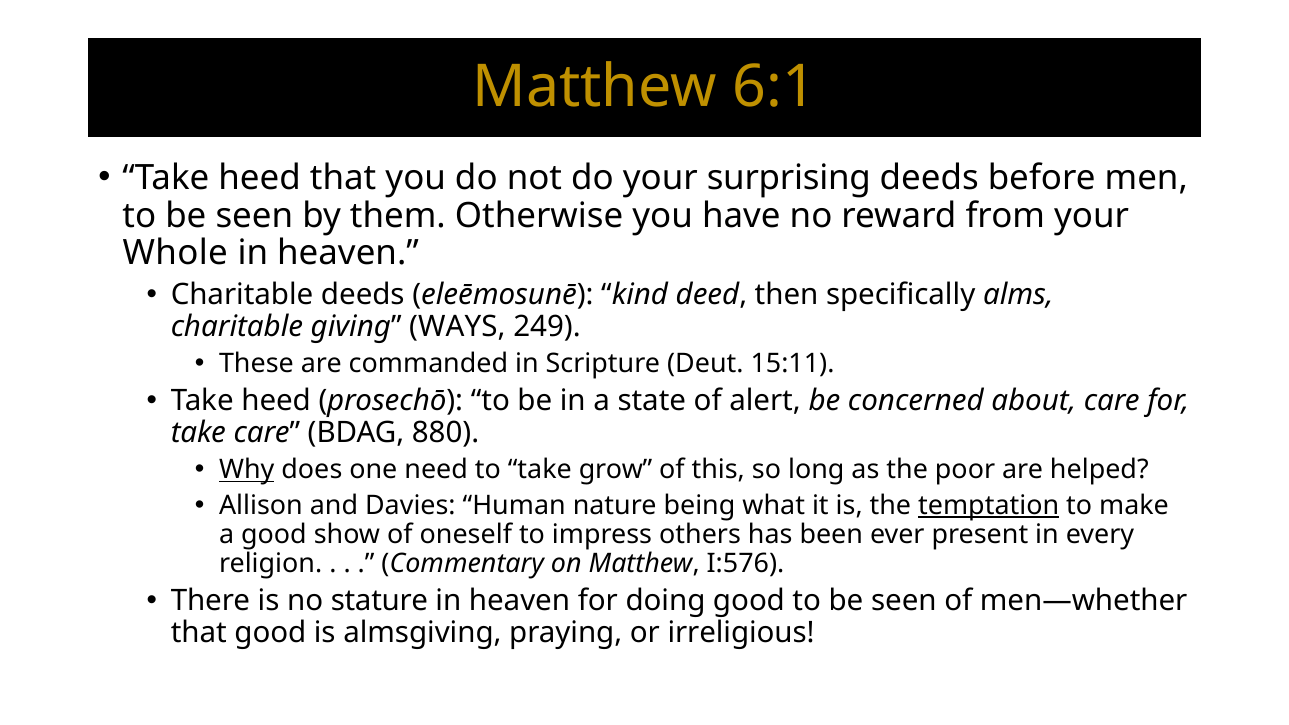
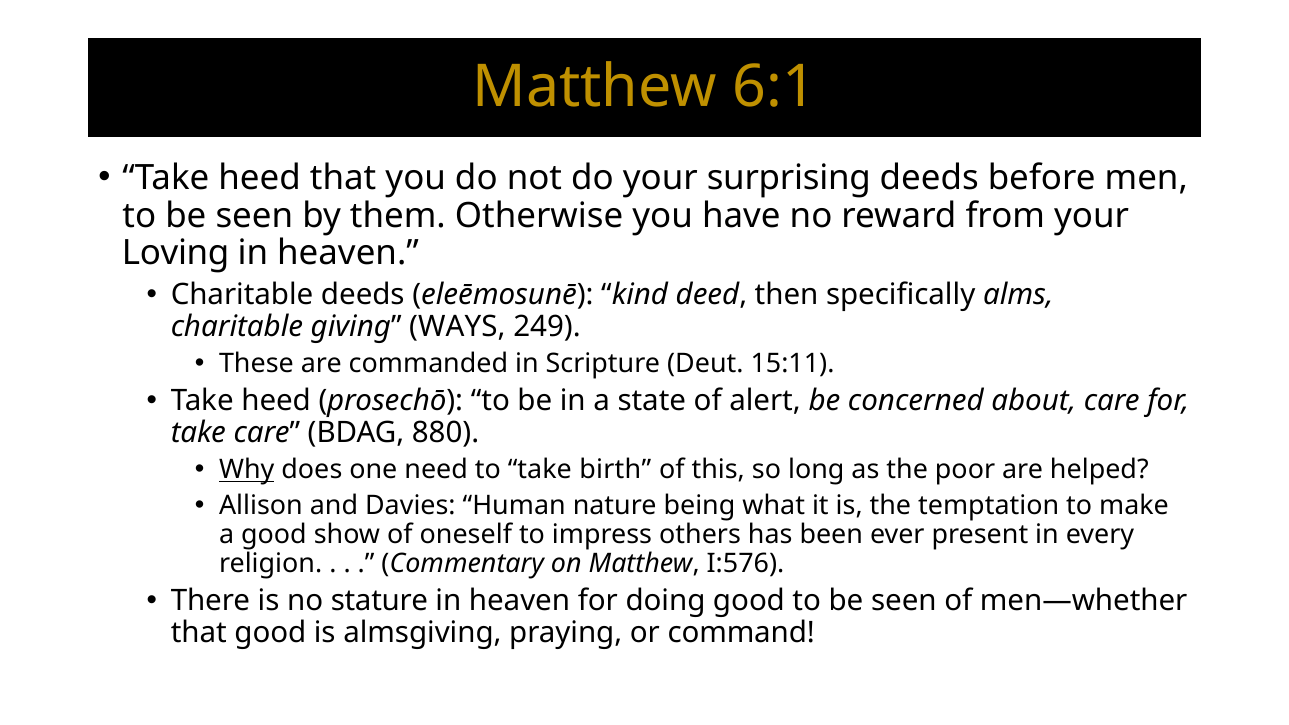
Whole: Whole -> Loving
grow: grow -> birth
temptation underline: present -> none
irreligious: irreligious -> command
